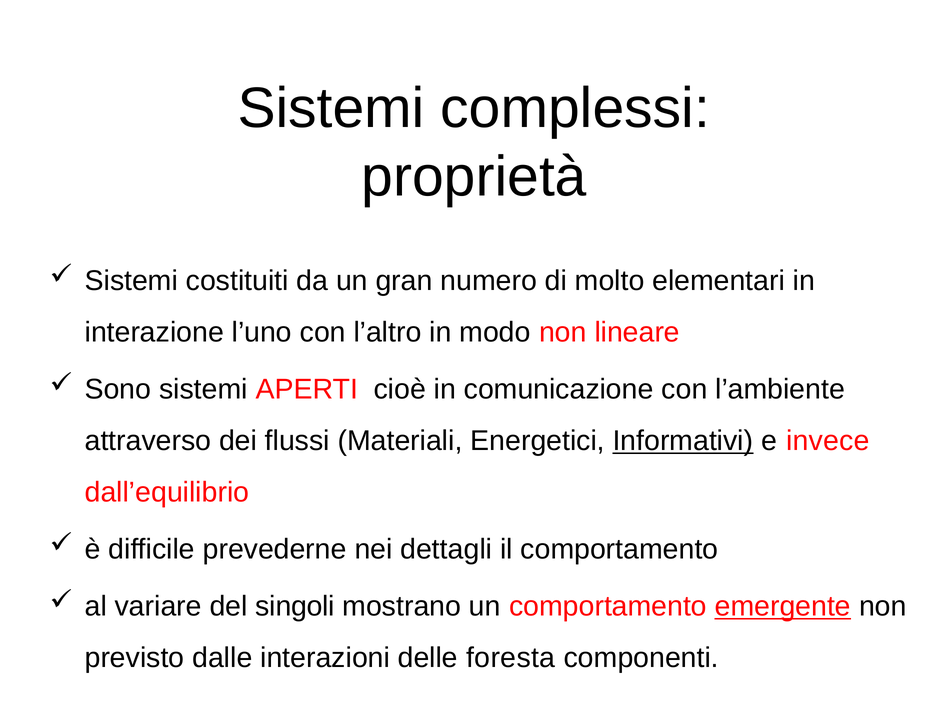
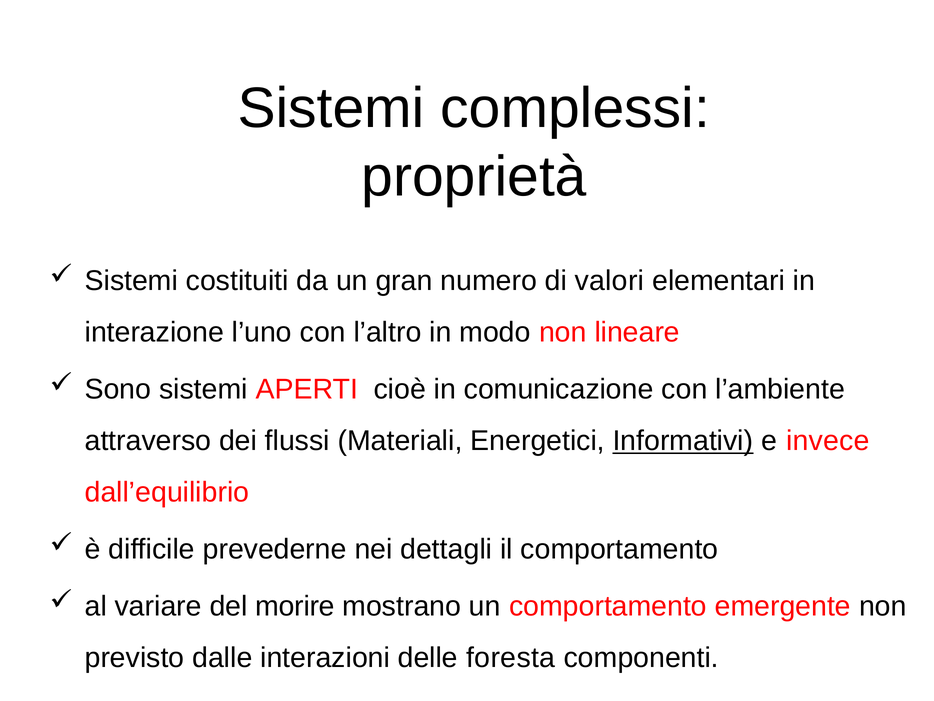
molto: molto -> valori
singoli: singoli -> morire
emergente underline: present -> none
